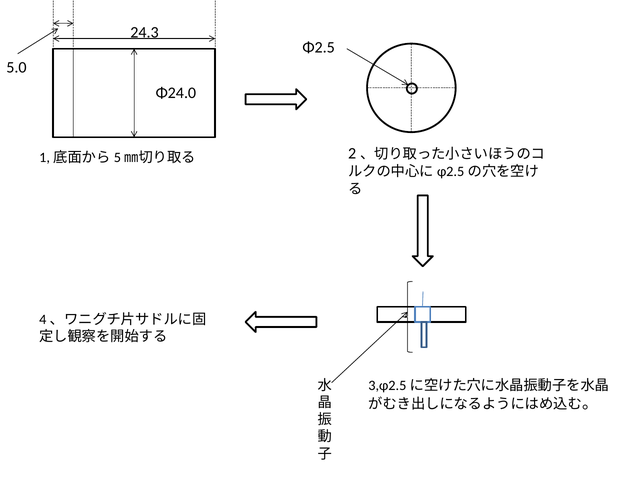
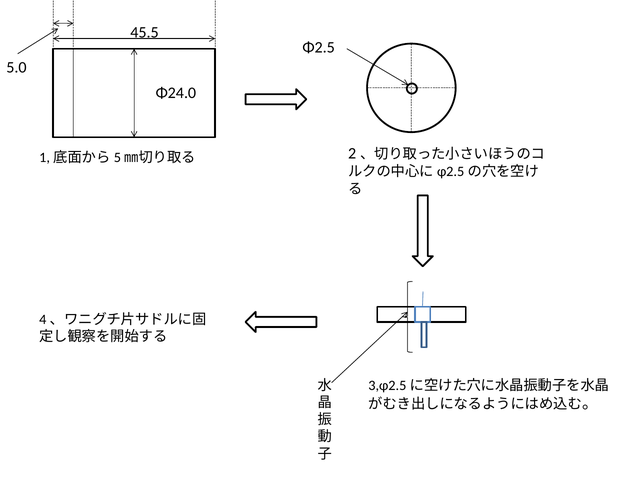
24.3: 24.3 -> 45.5
